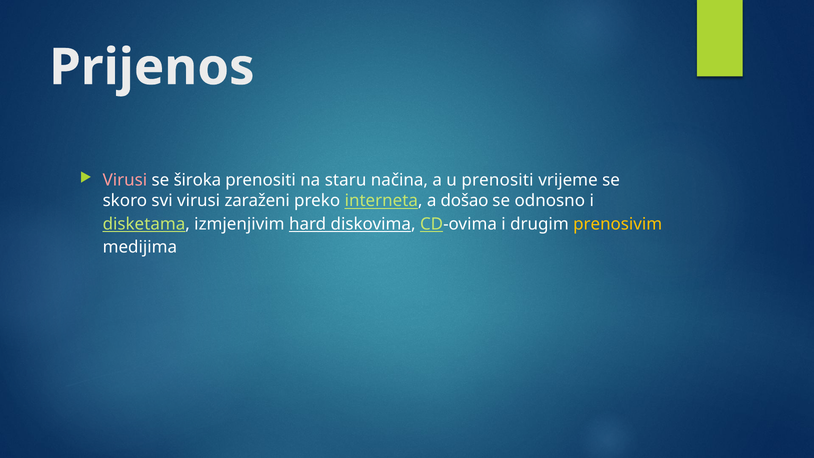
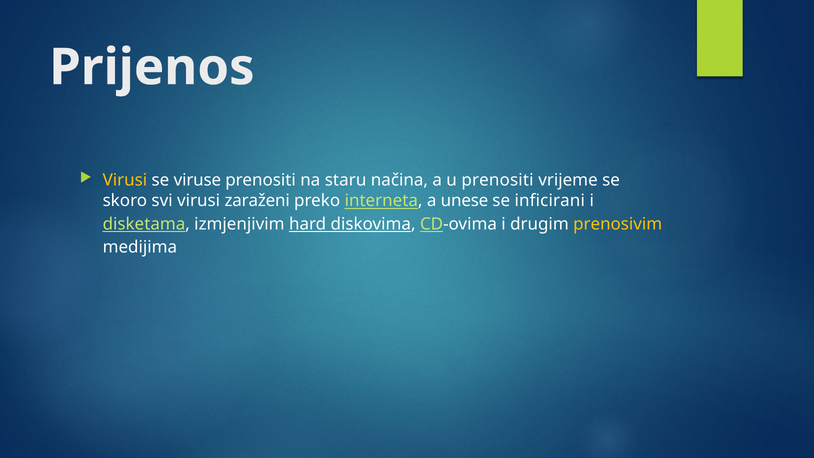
Virusi at (125, 180) colour: pink -> yellow
široka: široka -> viruse
došao: došao -> unese
odnosno: odnosno -> inficirani
